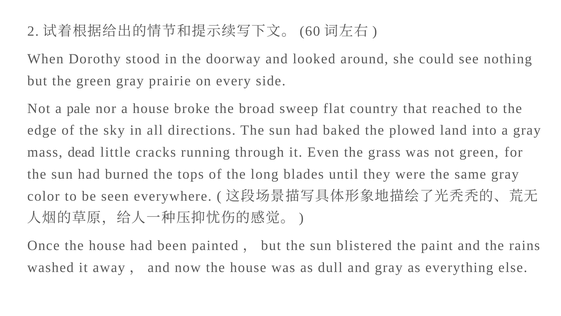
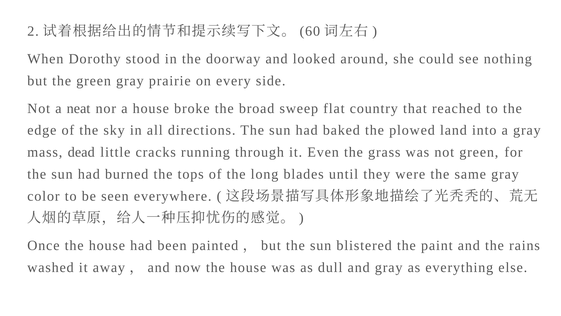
pale: pale -> neat
